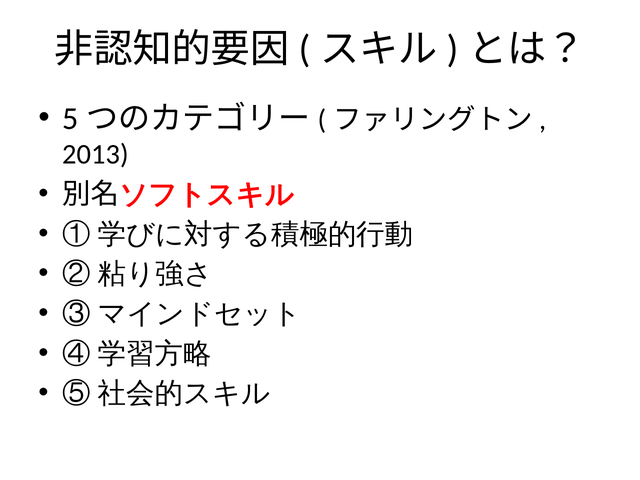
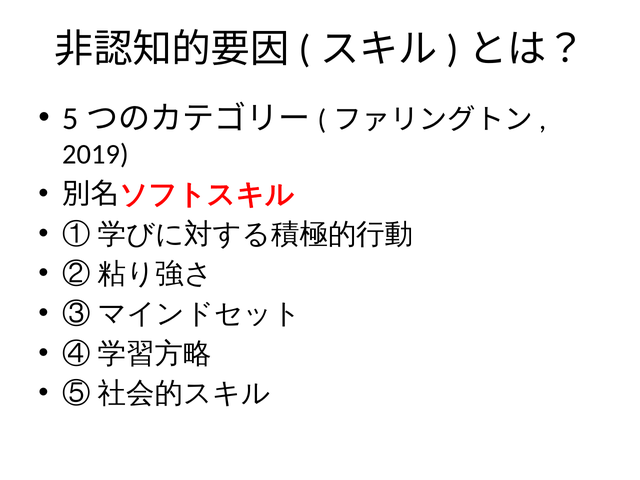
2013: 2013 -> 2019
